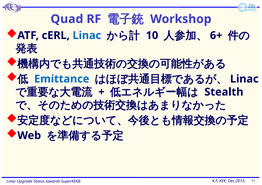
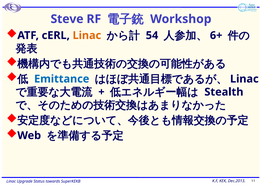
Quad: Quad -> Steve
Linac at (87, 35) colour: blue -> orange
10: 10 -> 54
